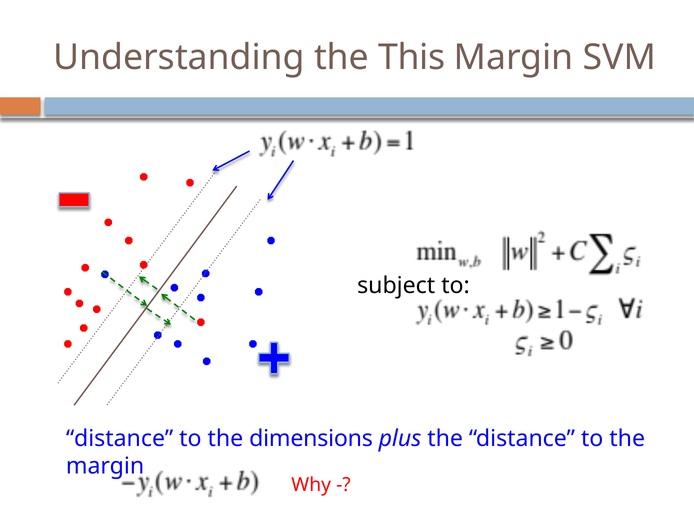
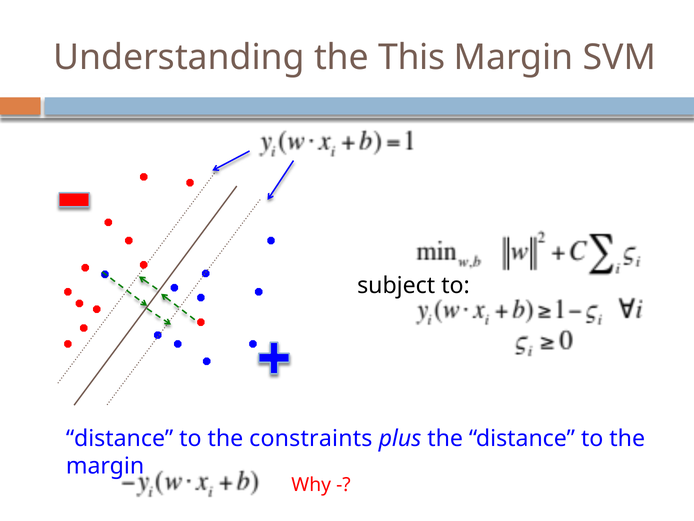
dimensions: dimensions -> constraints
